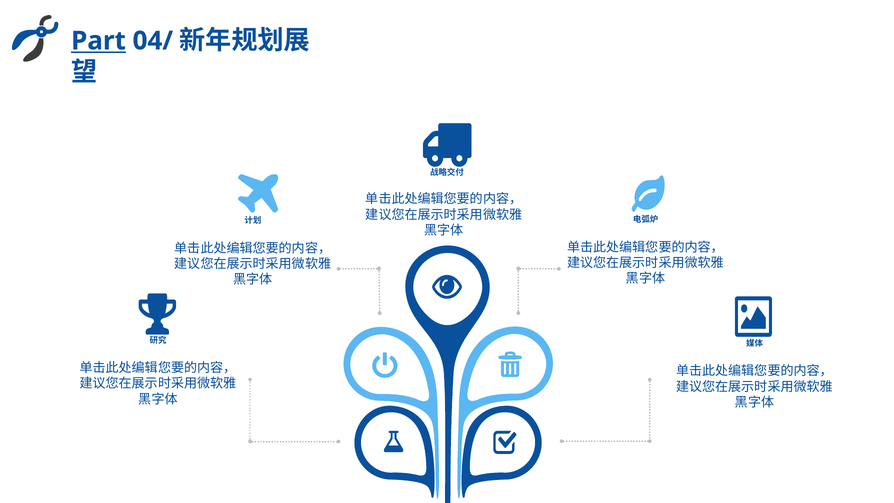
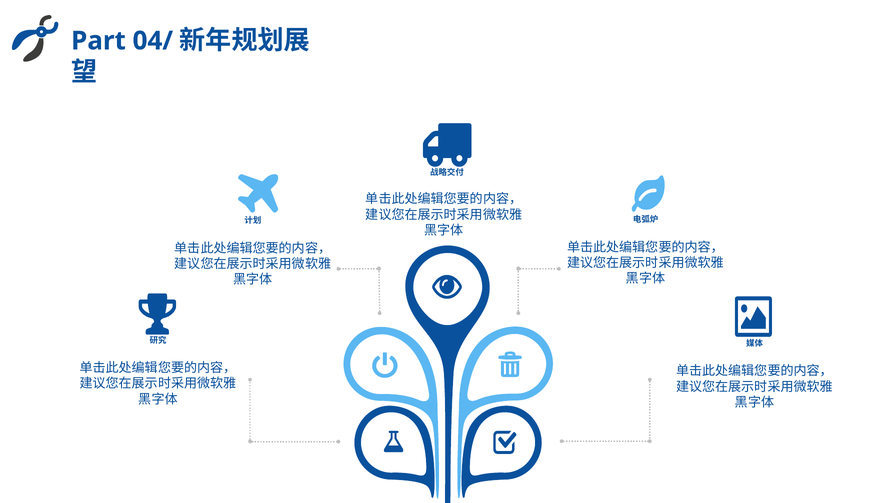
Part underline: present -> none
